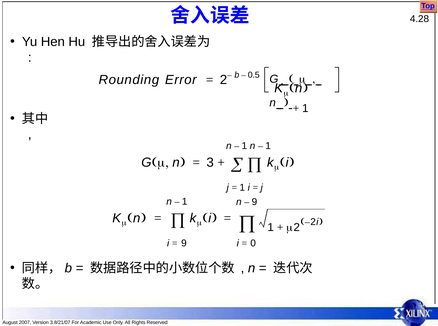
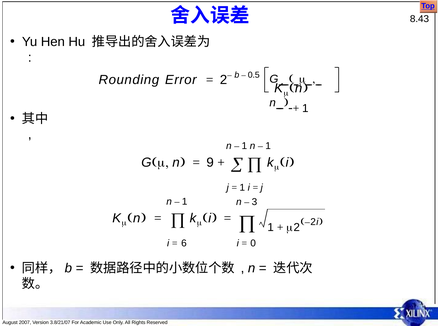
4.28: 4.28 -> 8.43
3: 3 -> 9
9 at (254, 202): 9 -> 3
9 at (184, 243): 9 -> 6
